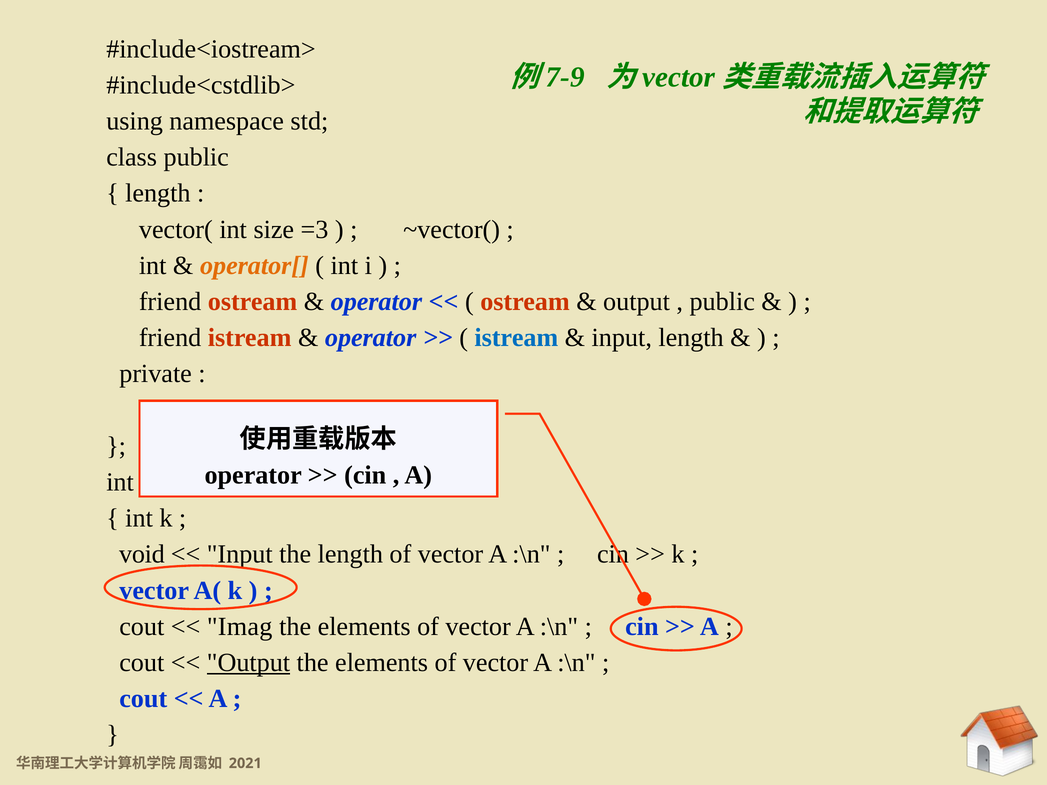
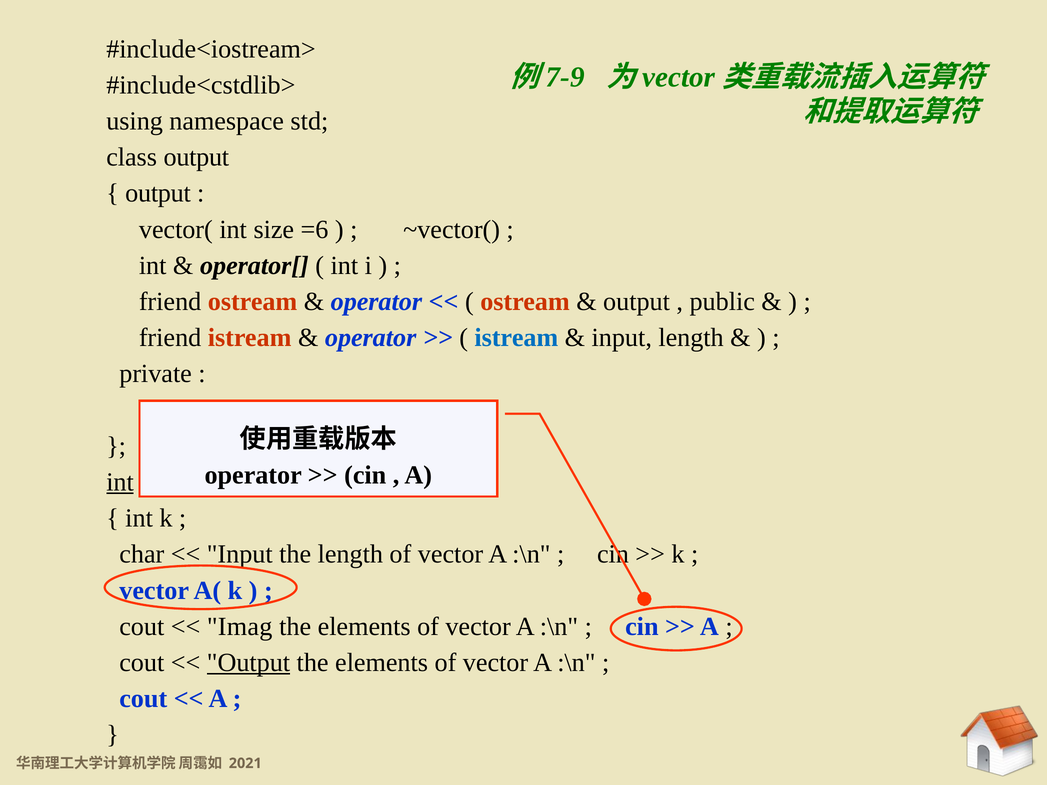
class public: public -> output
length at (158, 193): length -> output
=3: =3 -> =6
operator[ colour: orange -> black
int at (120, 482) underline: none -> present
void: void -> char
